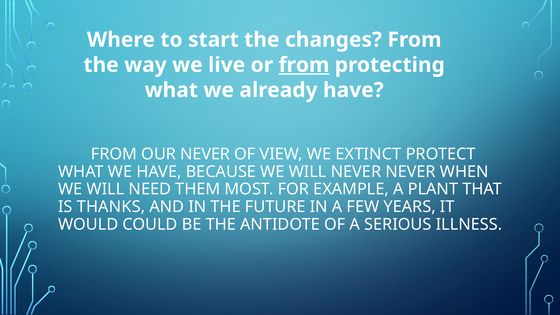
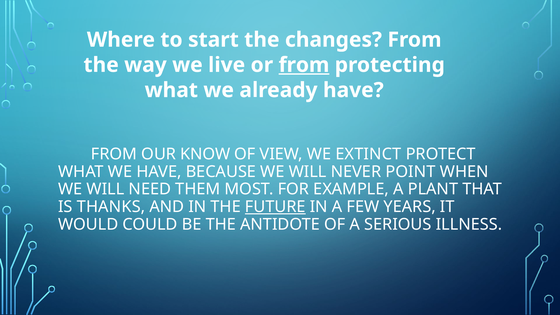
OUR NEVER: NEVER -> KNOW
NEVER NEVER: NEVER -> POINT
FUTURE underline: none -> present
